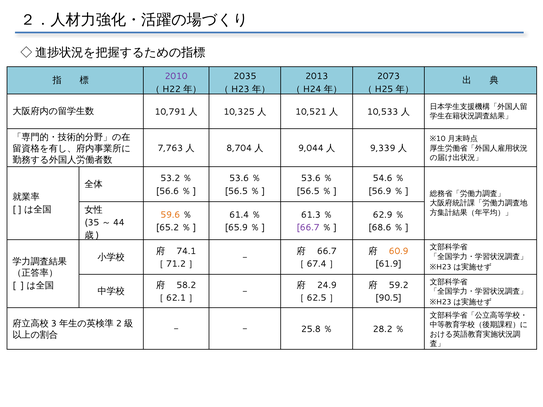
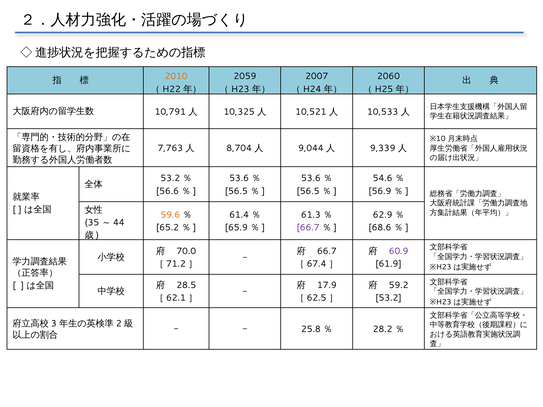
2035: 2035 -> 2059
2013: 2013 -> 2007
2073: 2073 -> 2060
2010 colour: purple -> orange
74.1: 74.1 -> 70.0
60.9 colour: orange -> purple
58.2: 58.2 -> 28.5
24.9: 24.9 -> 17.9
90.5 at (388, 298): 90.5 -> 53.2
